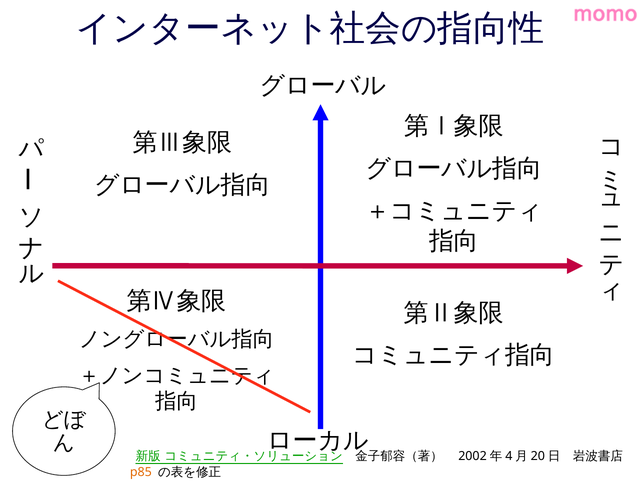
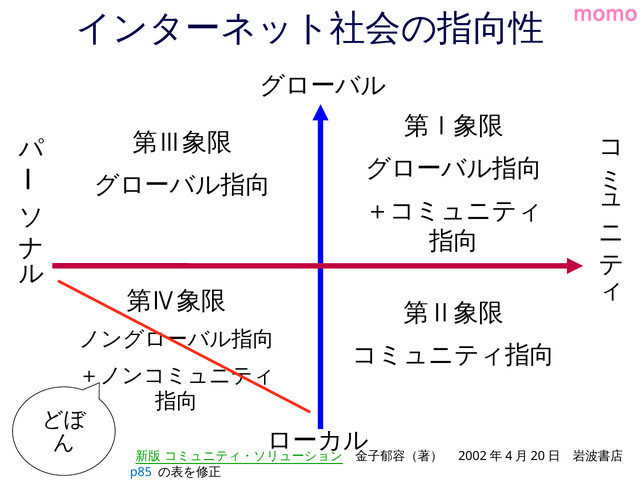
p85 colour: orange -> blue
